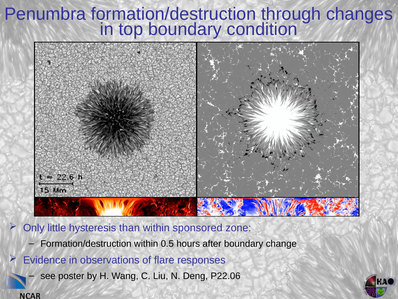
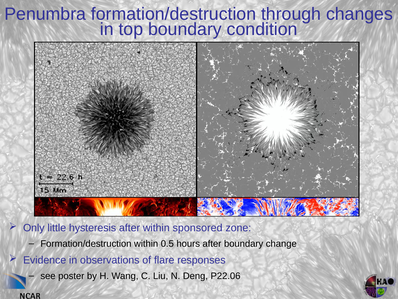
hysteresis than: than -> after
